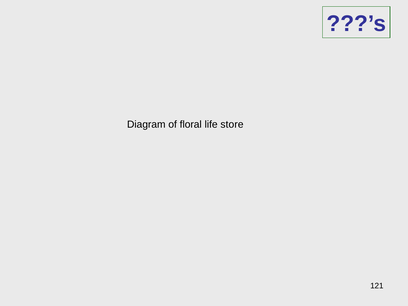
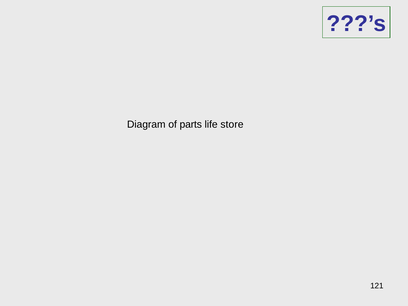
floral: floral -> parts
